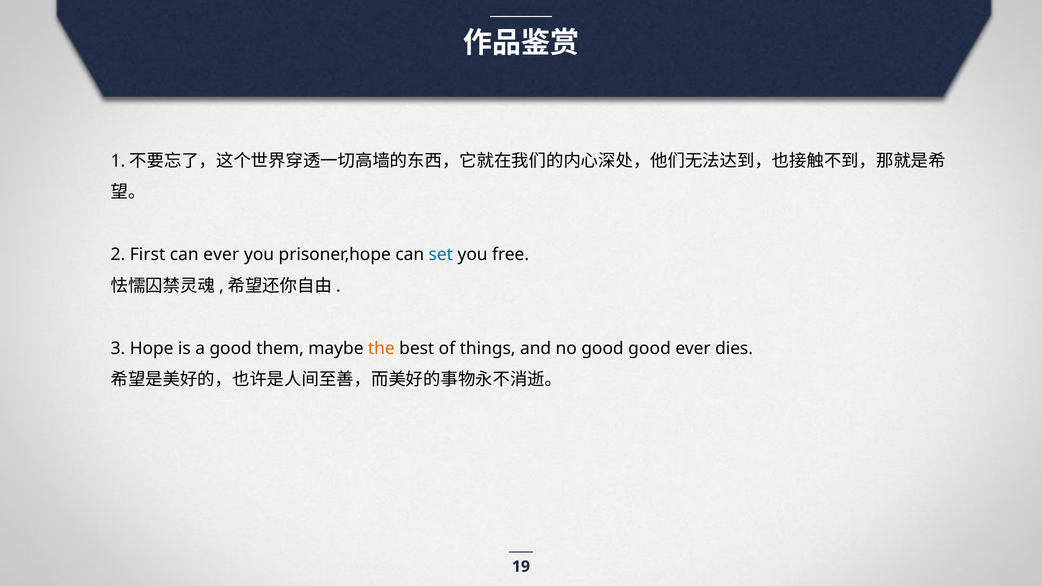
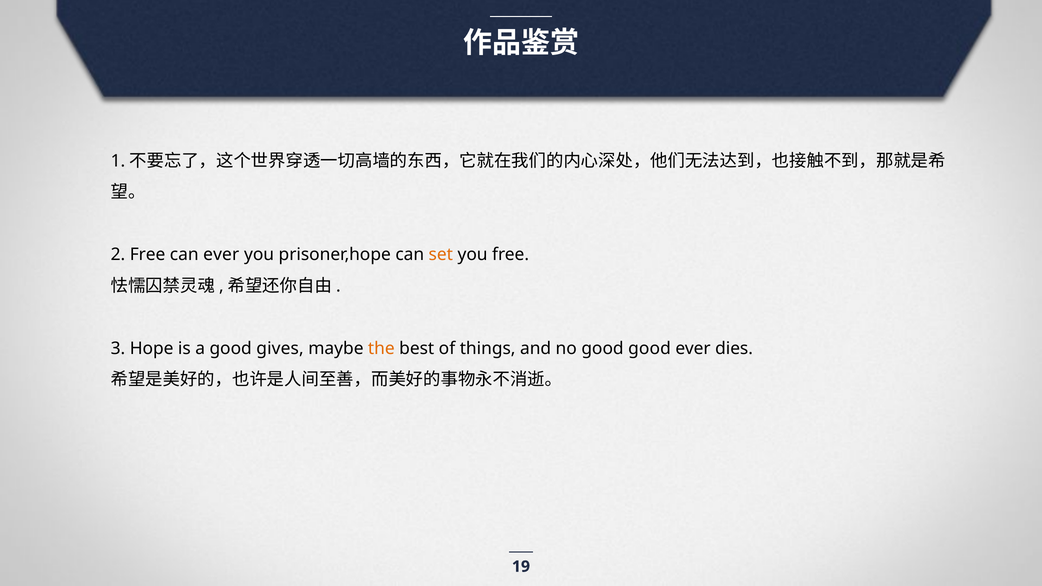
2 First: First -> Free
set colour: blue -> orange
them: them -> gives
